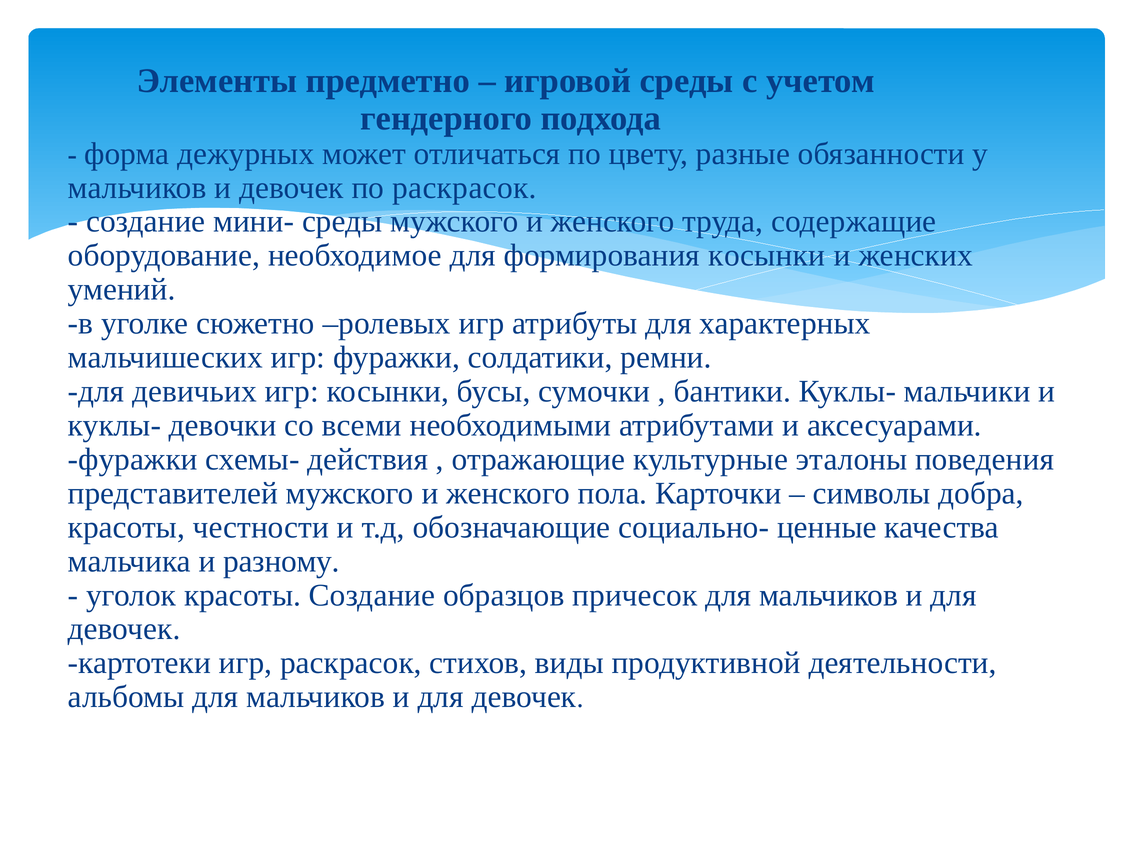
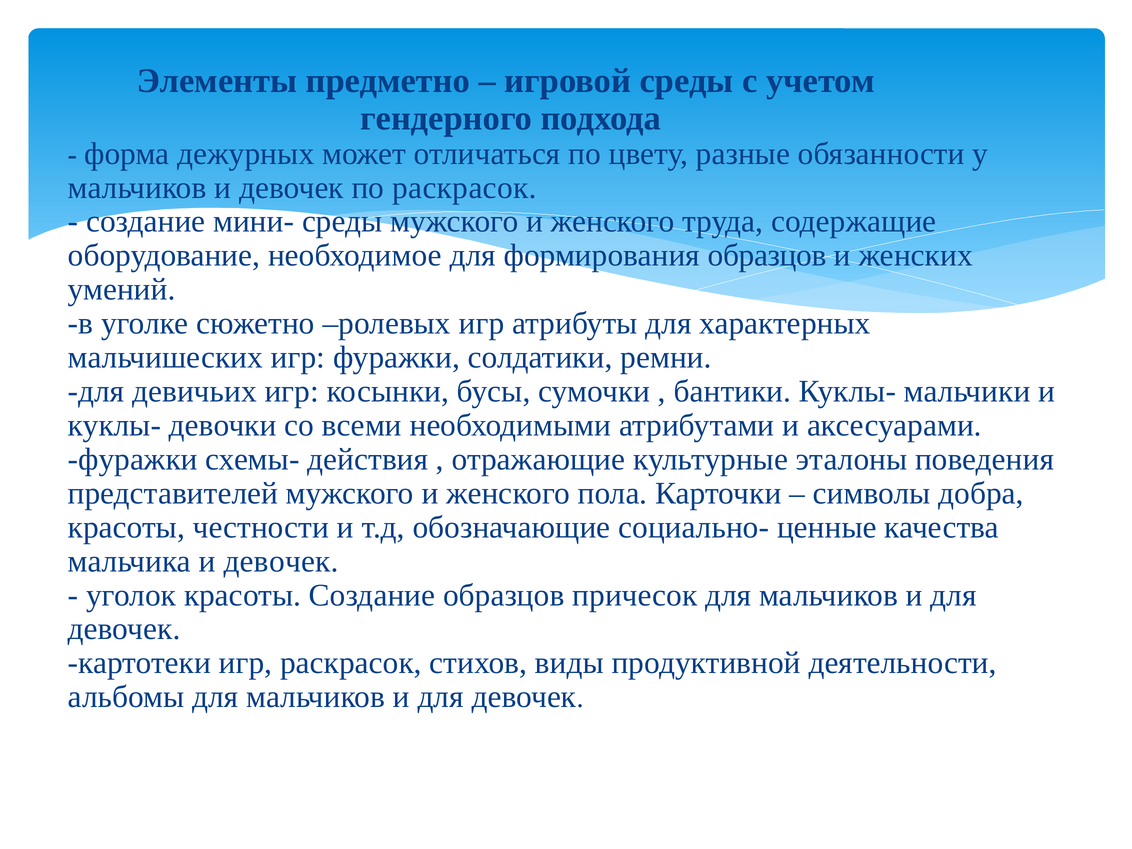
формирования косынки: косынки -> образцов
мальчика и разному: разному -> девочек
